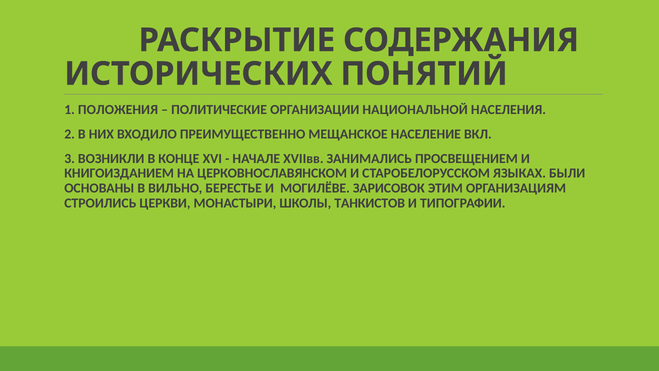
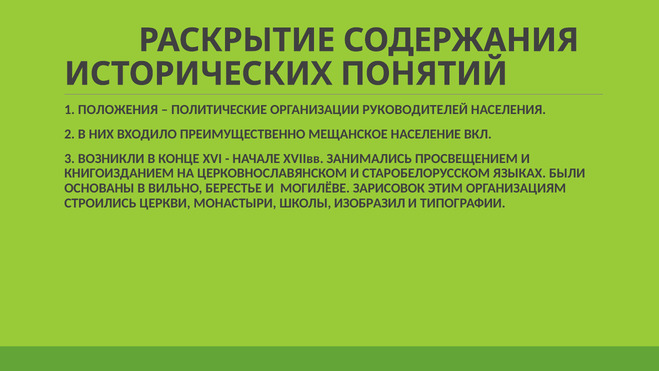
НАЦИОНАЛЬНОЙ: НАЦИОНАЛЬНОЙ -> РУКОВОДИТЕЛЕЙ
ТАНКИСТОВ: ТАНКИСТОВ -> ИЗОБРАЗИЛ
